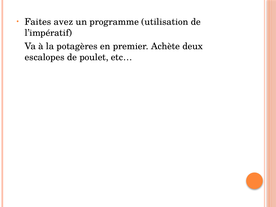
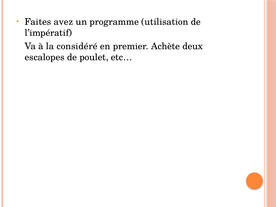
potagères: potagères -> considéré
